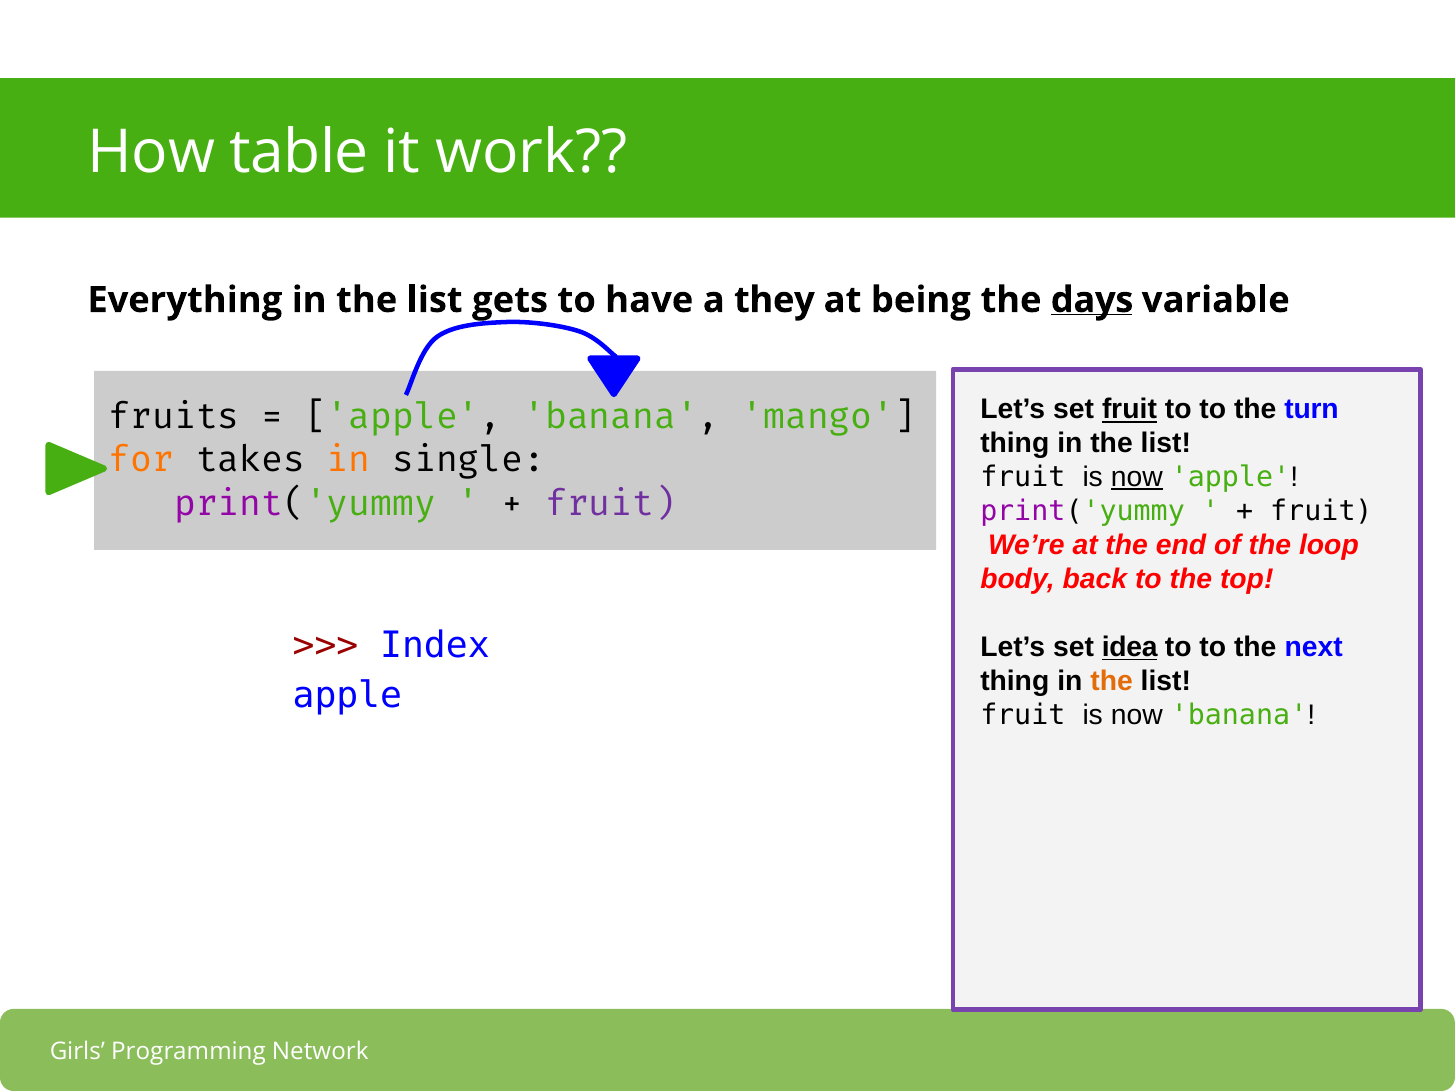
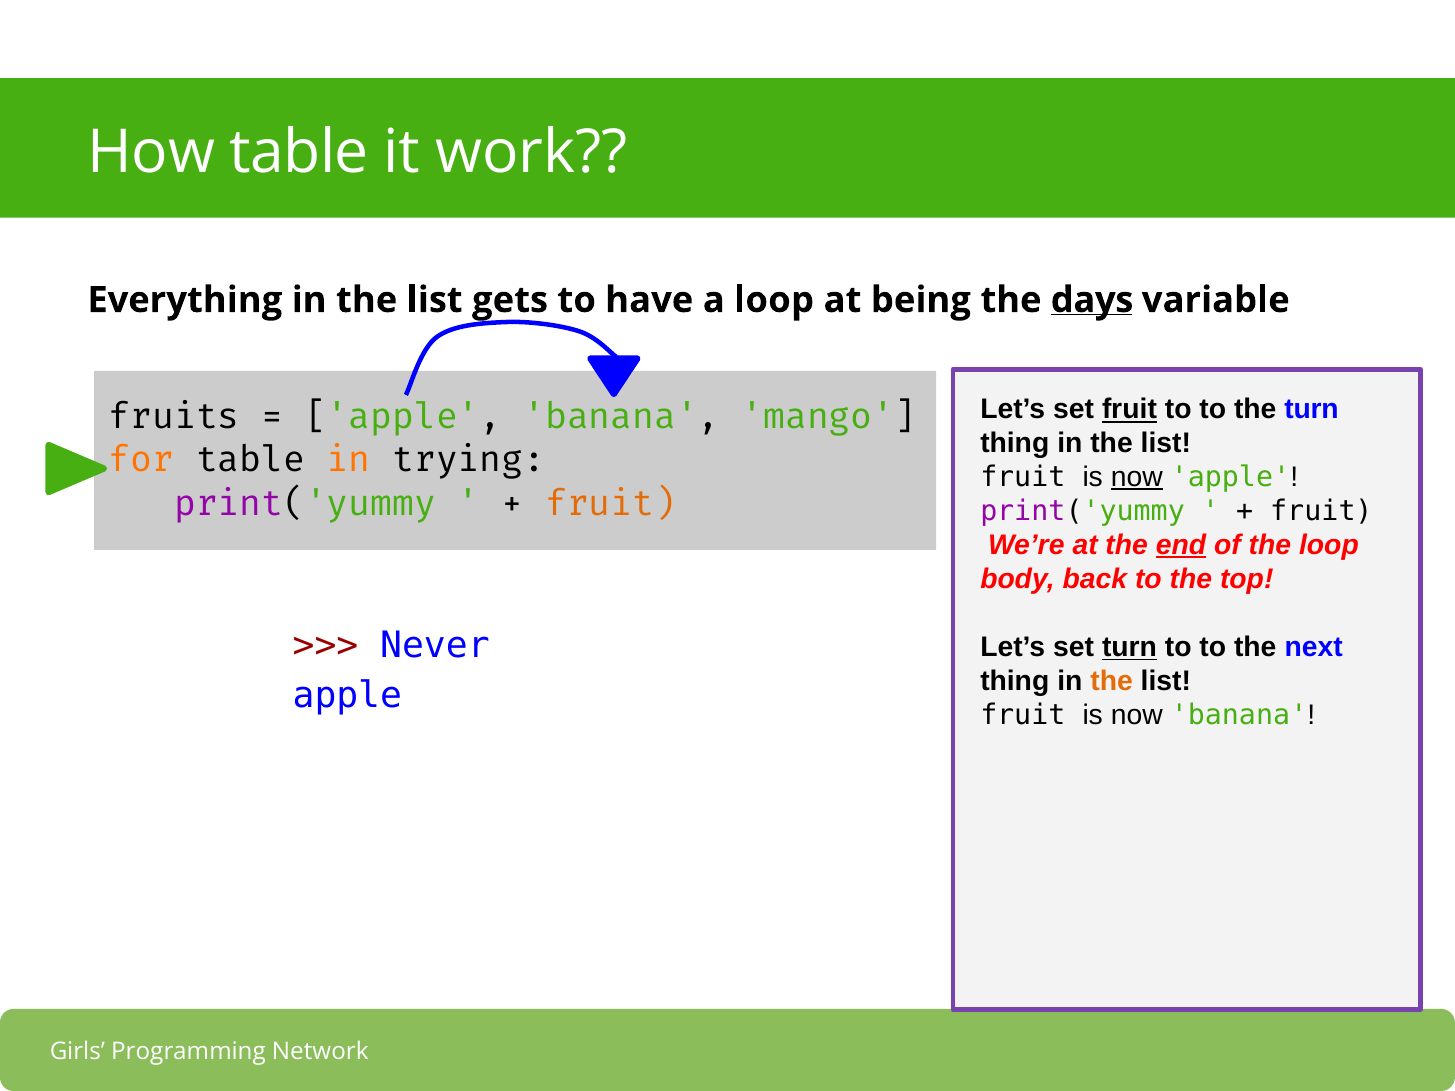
a they: they -> loop
for takes: takes -> table
single: single -> trying
fruit at (611, 504) colour: purple -> orange
end underline: none -> present
Index: Index -> Never
set idea: idea -> turn
